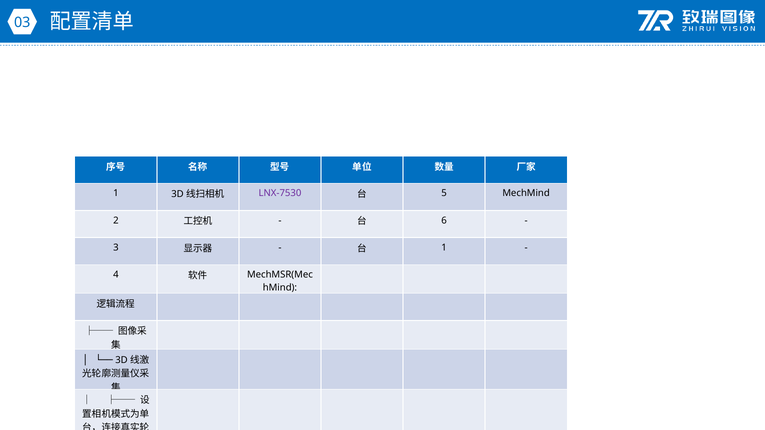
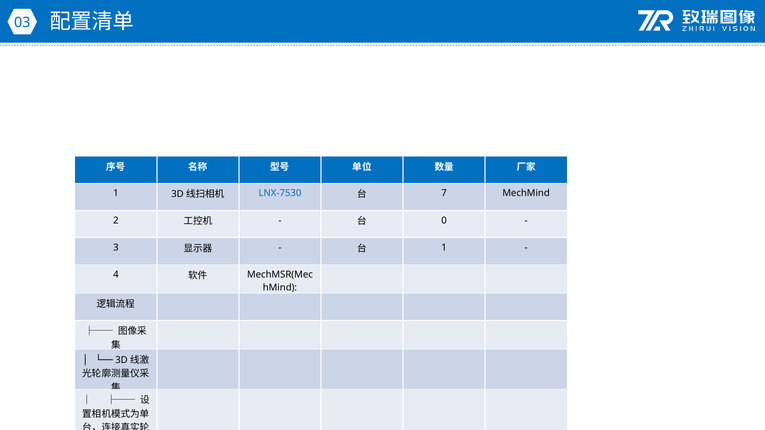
LNX-7530 colour: purple -> blue
5: 5 -> 7
6: 6 -> 0
